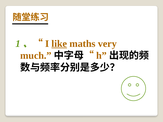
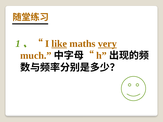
very underline: none -> present
